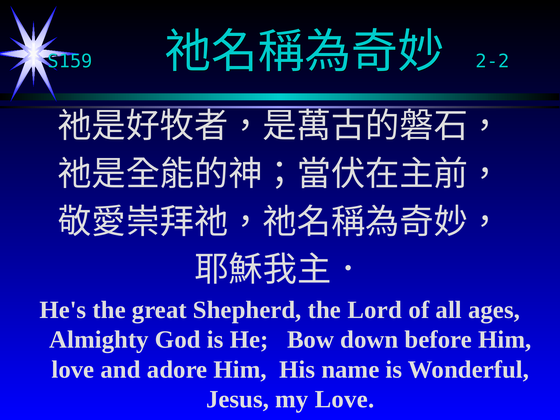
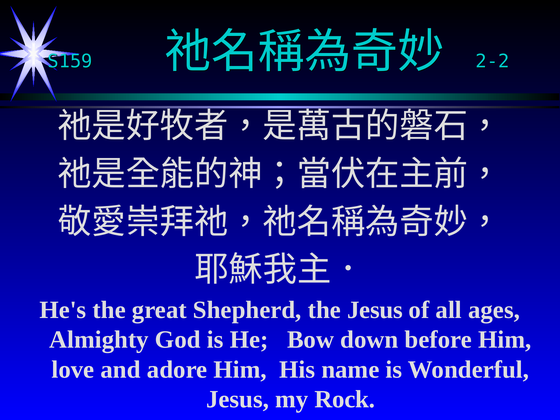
the Lord: Lord -> Jesus
my Love: Love -> Rock
